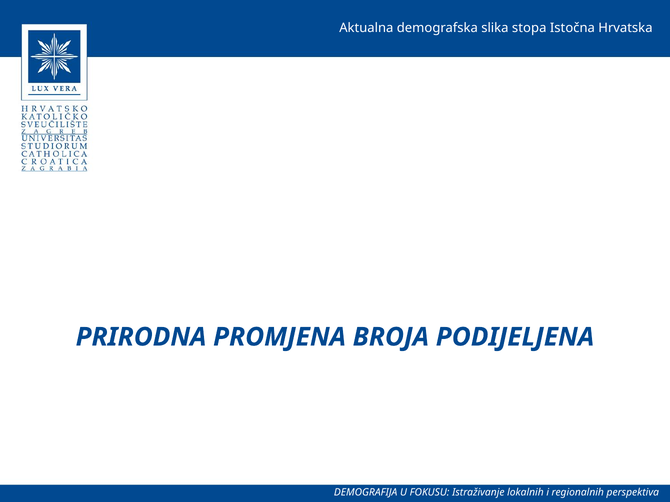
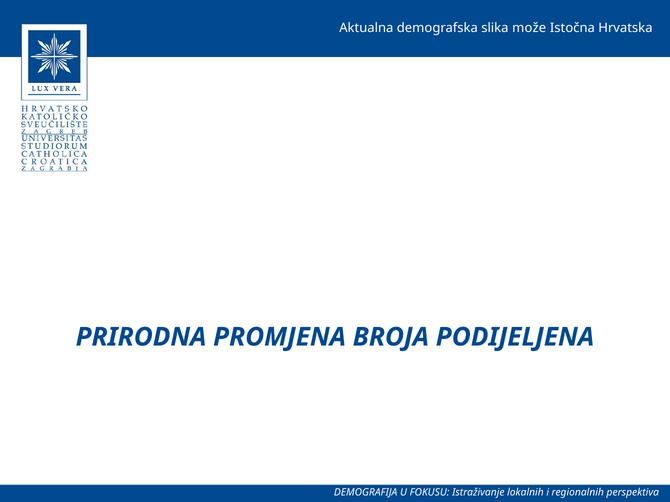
stopa: stopa -> može
